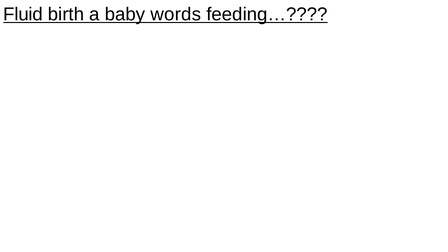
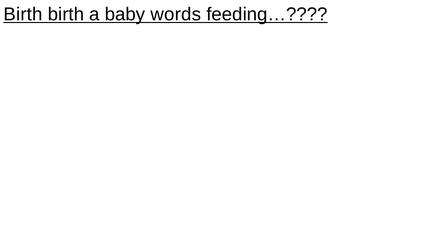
Fluid at (23, 14): Fluid -> Birth
